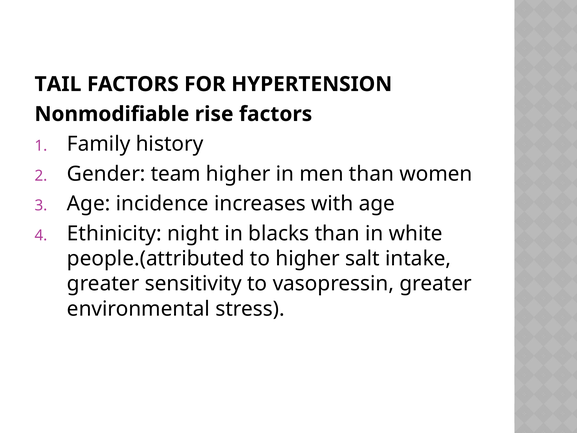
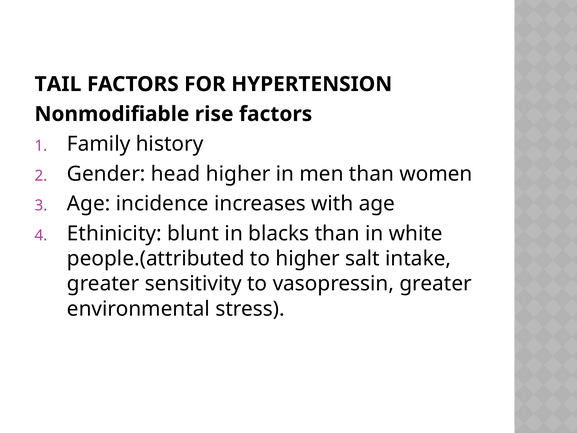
team: team -> head
night: night -> blunt
